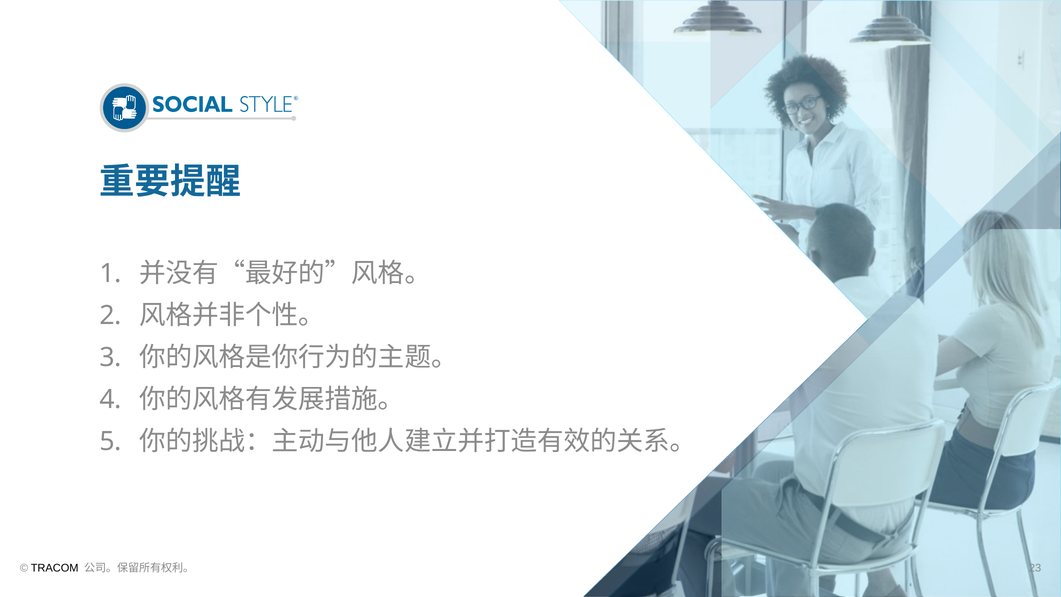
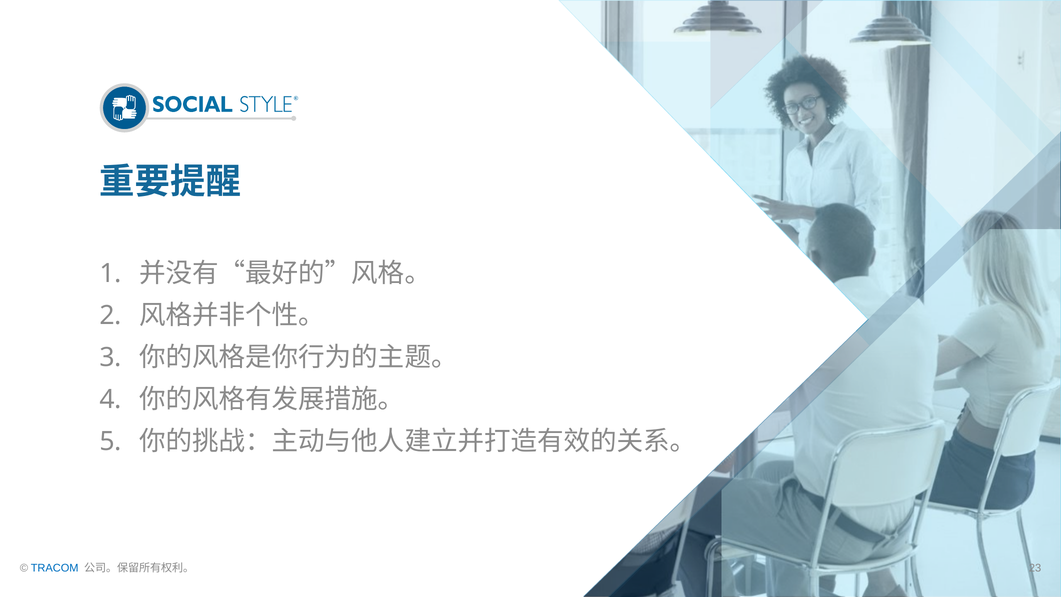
TRACOM colour: black -> blue
